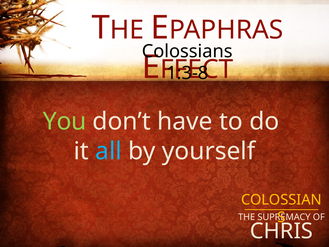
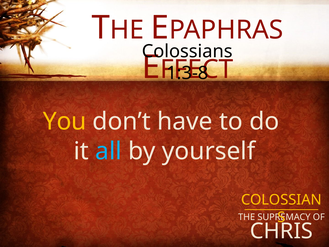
You colour: light green -> yellow
